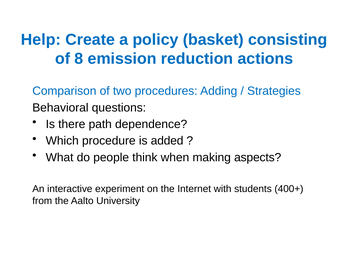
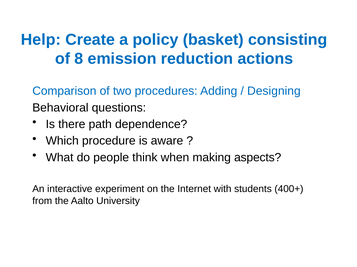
Strategies: Strategies -> Designing
added: added -> aware
